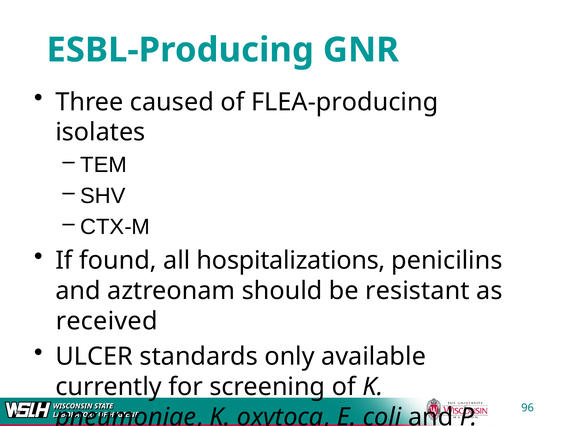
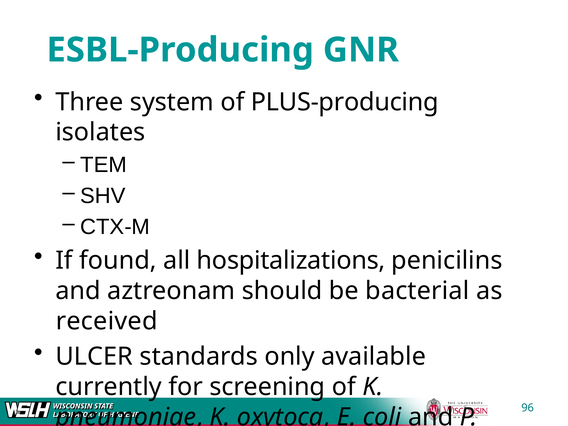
caused: caused -> system
FLEA-producing: FLEA-producing -> PLUS-producing
resistant: resistant -> bacterial
